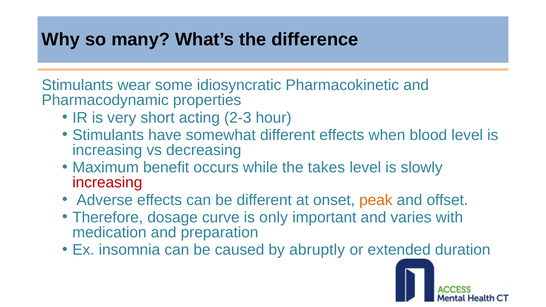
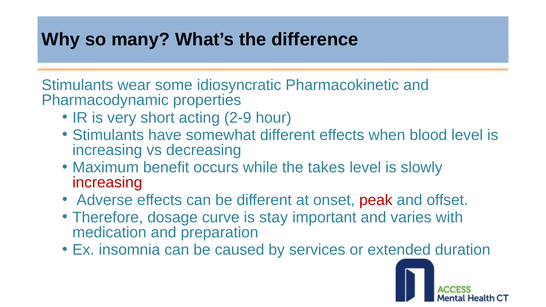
2-3: 2-3 -> 2-9
peak colour: orange -> red
only: only -> stay
abruptly: abruptly -> services
